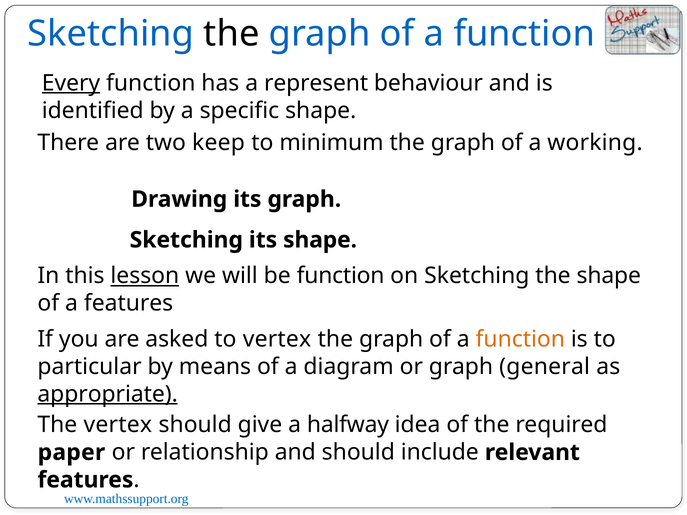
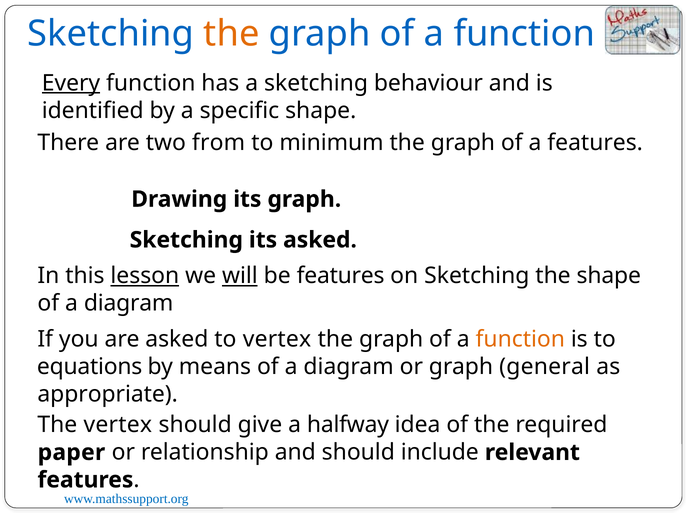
the at (231, 34) colour: black -> orange
a represent: represent -> sketching
keep: keep -> from
a working: working -> features
its shape: shape -> asked
will underline: none -> present
be function: function -> features
features at (129, 303): features -> diagram
particular: particular -> equations
appropriate underline: present -> none
